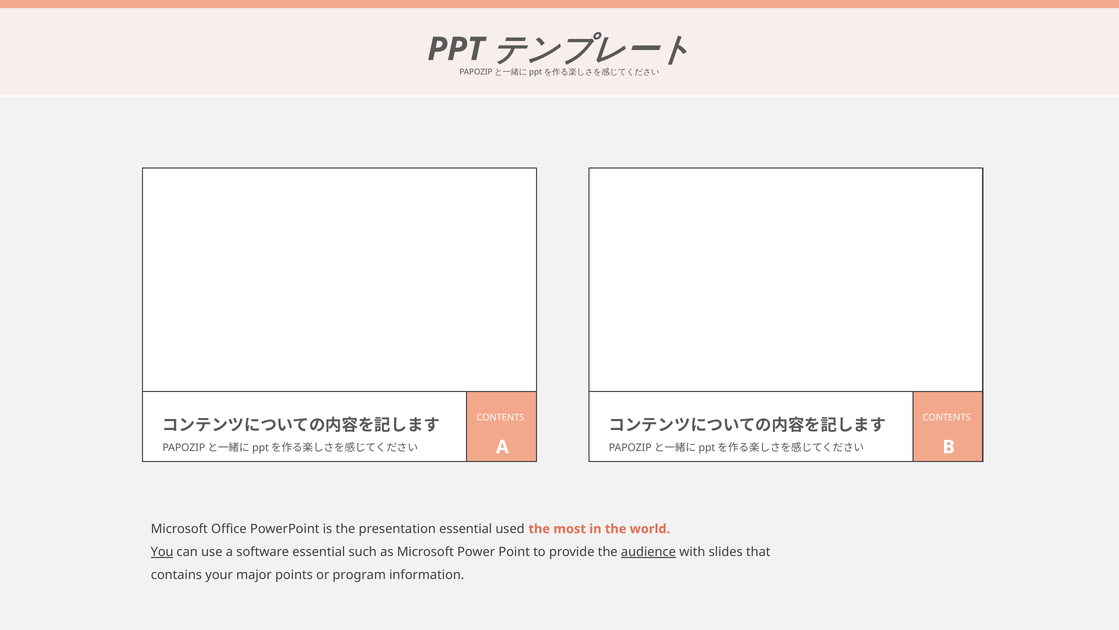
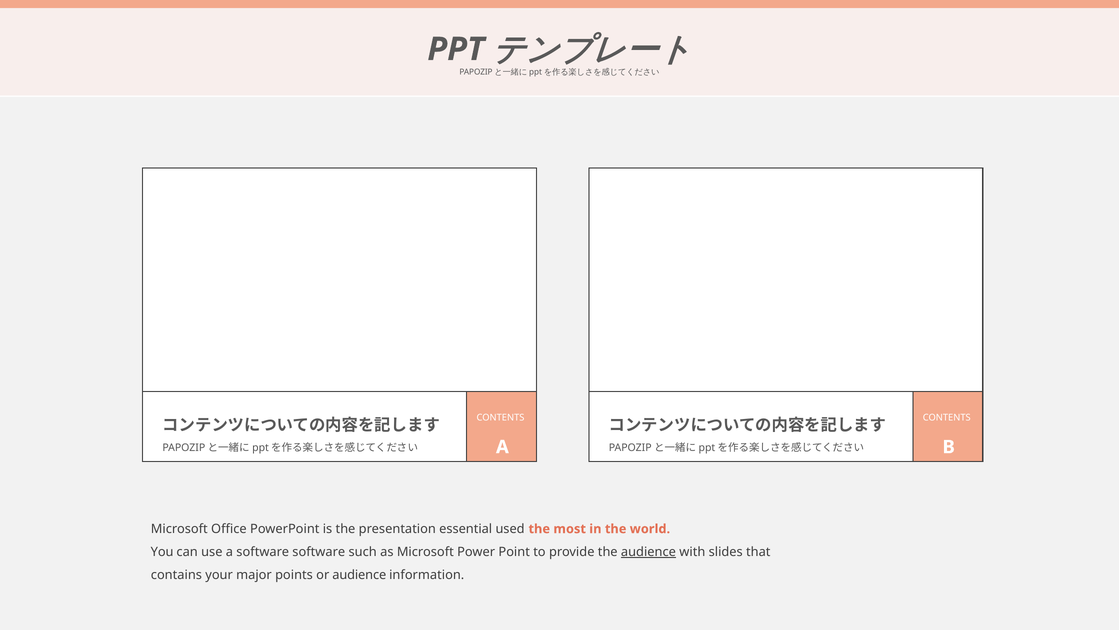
You underline: present -> none
software essential: essential -> software
or program: program -> audience
